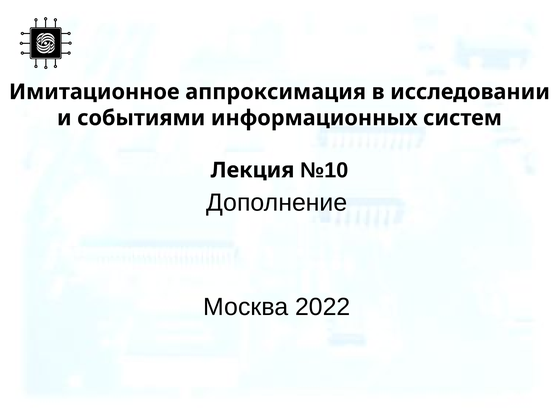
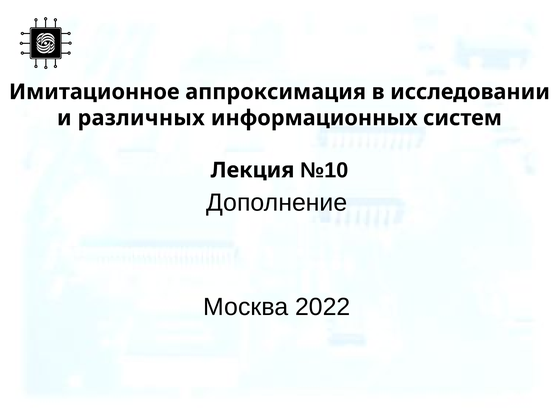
событиями: событиями -> различных
